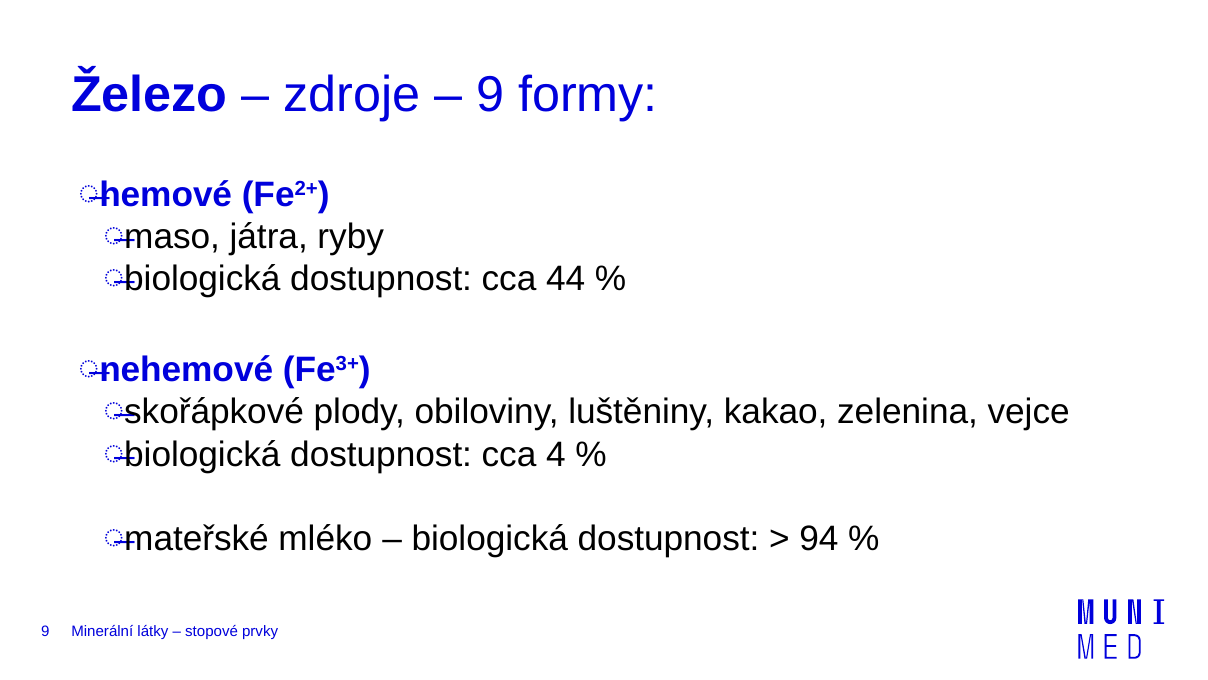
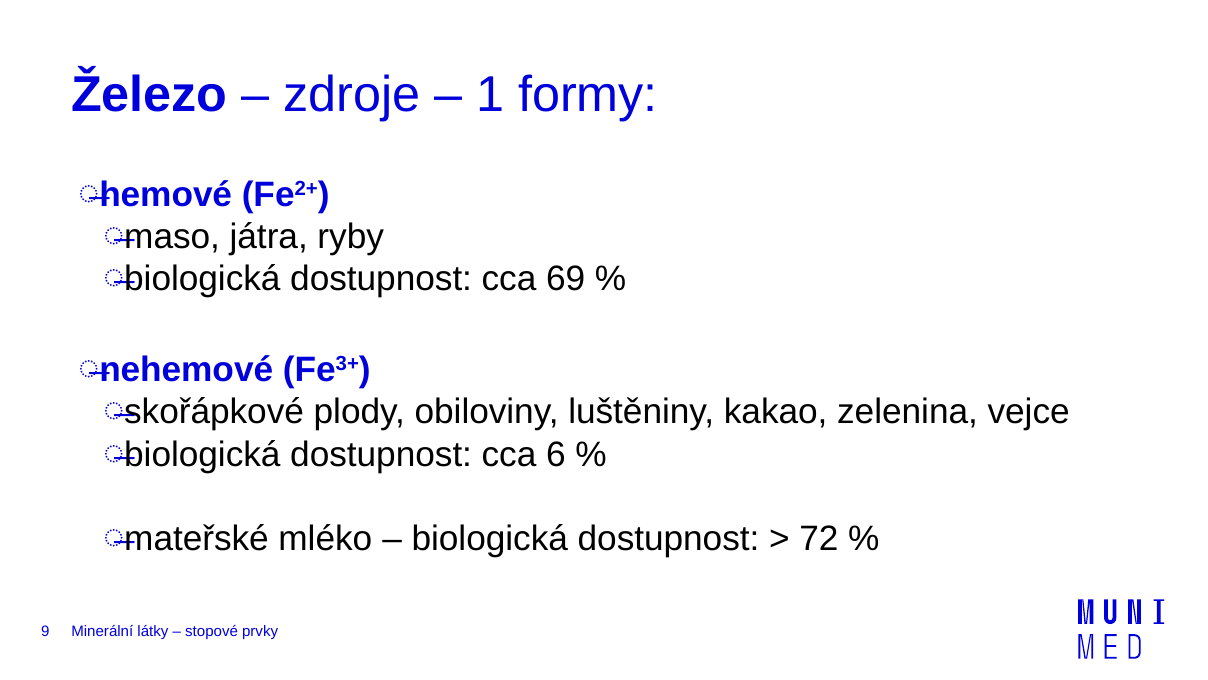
9 at (490, 95): 9 -> 1
44: 44 -> 69
4: 4 -> 6
94: 94 -> 72
